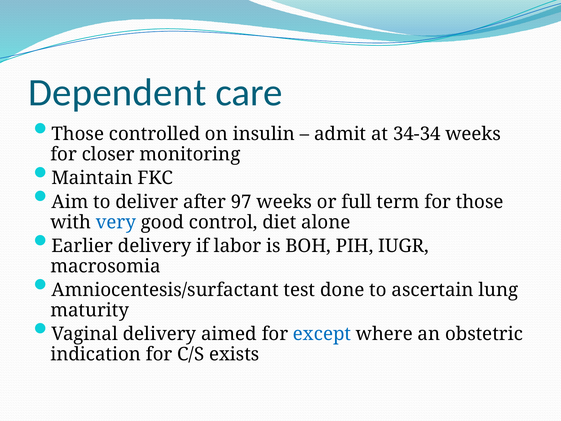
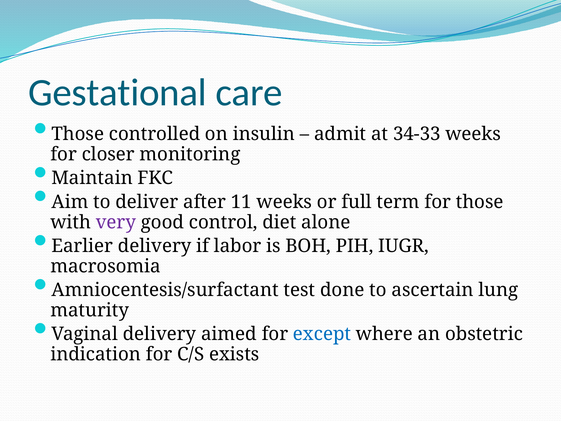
Dependent: Dependent -> Gestational
34-34: 34-34 -> 34-33
97: 97 -> 11
very colour: blue -> purple
